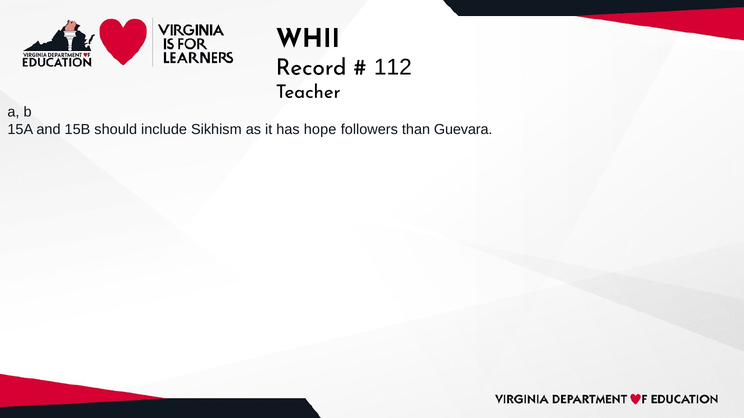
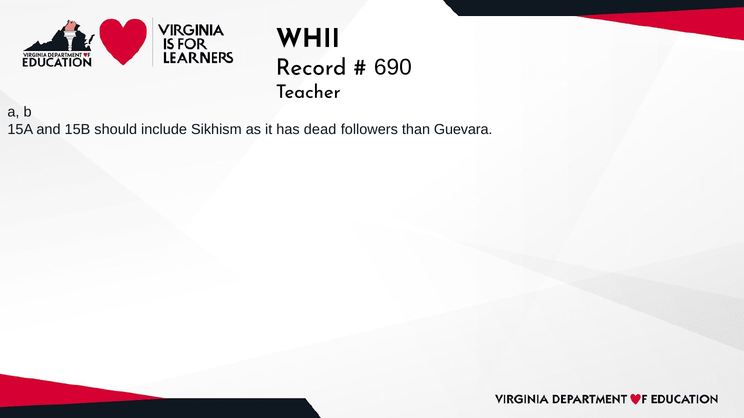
112: 112 -> 690
hope: hope -> dead
